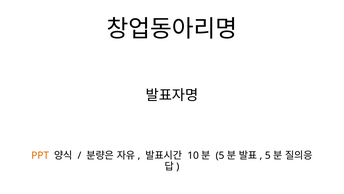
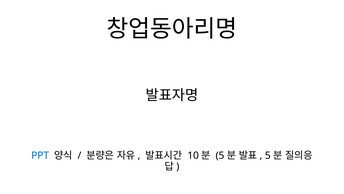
PPT colour: orange -> blue
